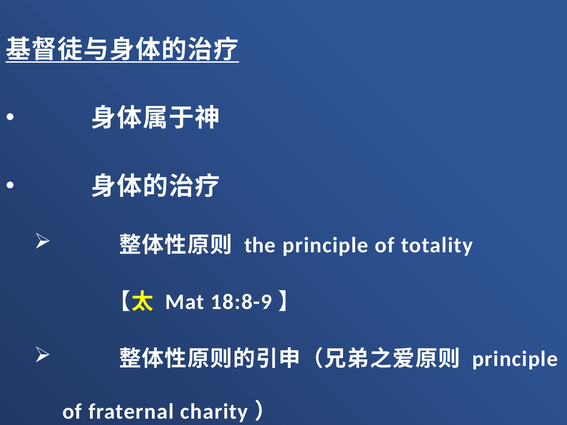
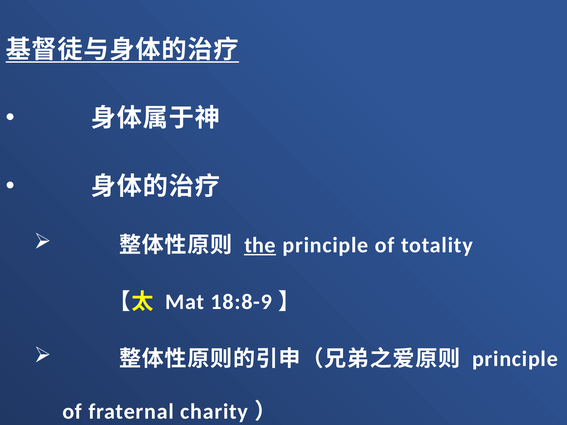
the underline: none -> present
